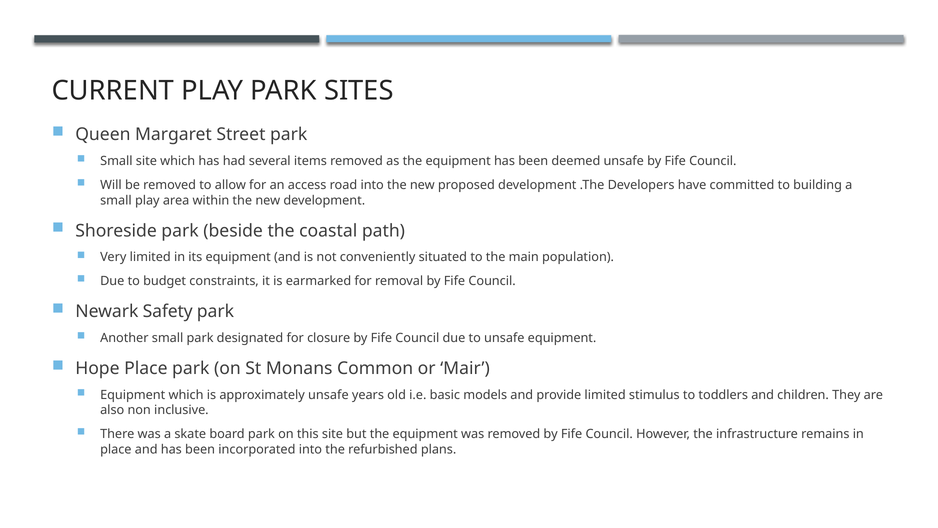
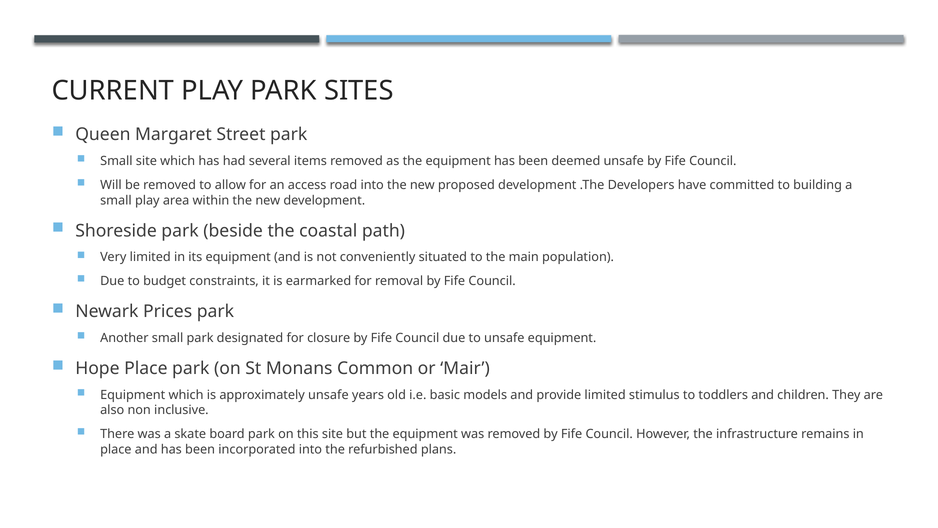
Safety: Safety -> Prices
